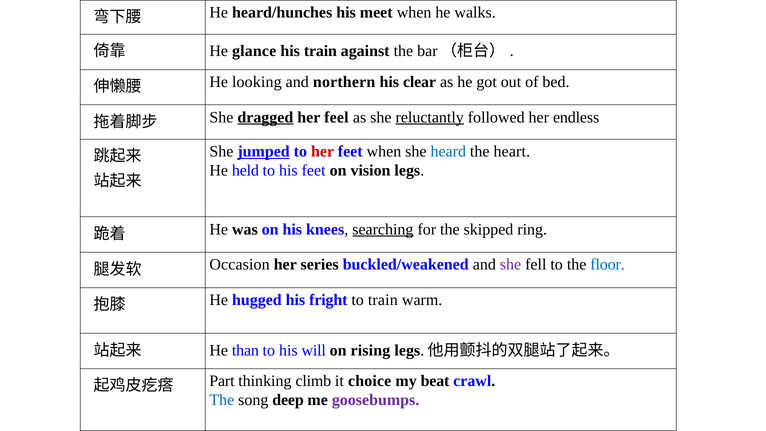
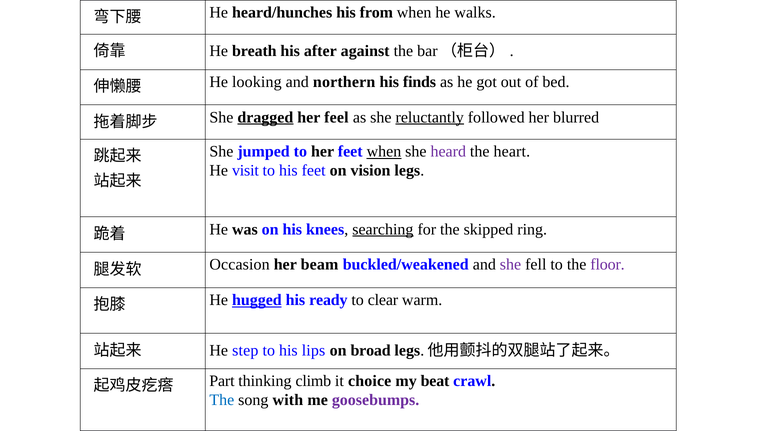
meet: meet -> from
glance: glance -> breath
his train: train -> after
clear: clear -> finds
endless: endless -> blurred
jumped underline: present -> none
her at (323, 151) colour: red -> black
when at (384, 151) underline: none -> present
heard colour: blue -> purple
held: held -> visit
series: series -> beam
floor colour: blue -> purple
hugged underline: none -> present
fright: fright -> ready
to train: train -> clear
than: than -> step
will: will -> lips
rising: rising -> broad
deep: deep -> with
